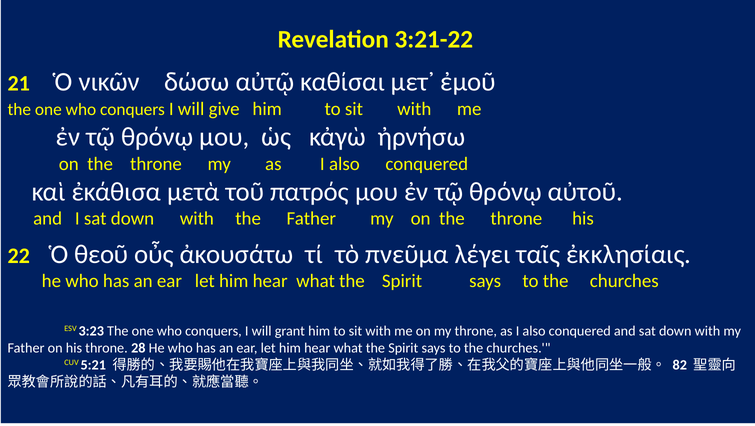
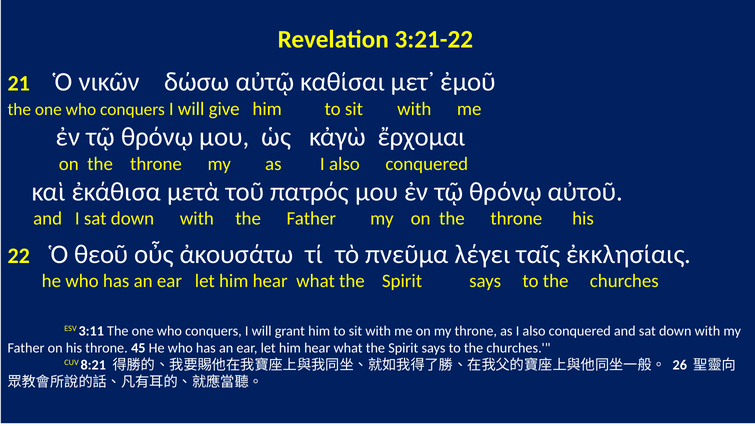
ἠρνήσω: ἠρνήσω -> ἔρχομαι
3:23: 3:23 -> 3:11
28: 28 -> 45
5:21: 5:21 -> 8:21
82: 82 -> 26
